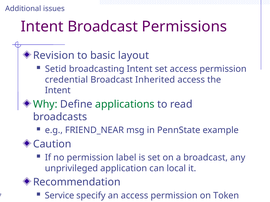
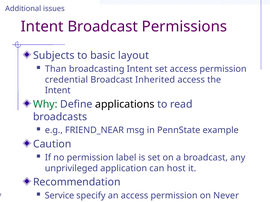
Revision: Revision -> Subjects
Setid: Setid -> Than
applications colour: green -> black
local: local -> host
Token: Token -> Never
